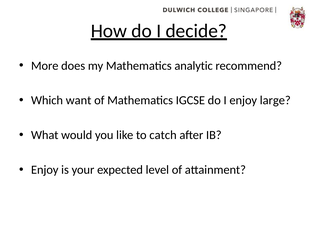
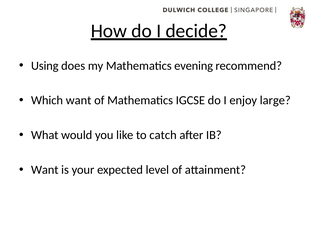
More: More -> Using
analytic: analytic -> evening
Enjoy at (45, 169): Enjoy -> Want
